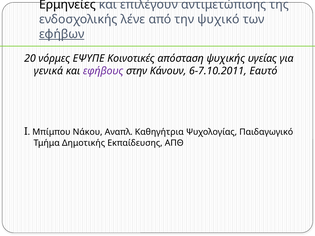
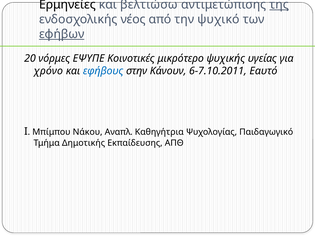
επιλέγουν: επιλέγουν -> βελτιώσω
της underline: none -> present
λένε: λένε -> νέος
απόσταση: απόσταση -> μικρότερο
γενικά: γενικά -> χρόνο
εφήβους colour: purple -> blue
